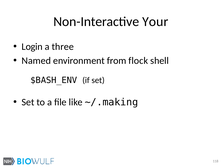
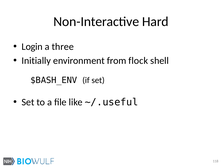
Your: Your -> Hard
Named: Named -> Initially
~/.making: ~/.making -> ~/.useful
